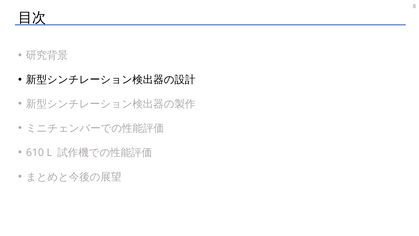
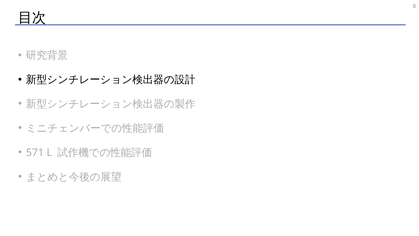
610: 610 -> 571
